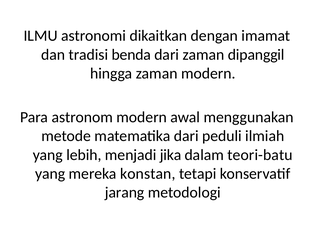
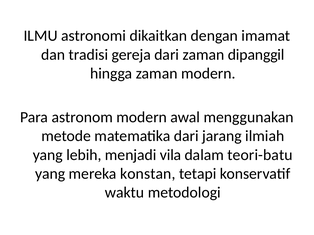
benda: benda -> gereja
peduli: peduli -> jarang
jika: jika -> vila
jarang: jarang -> waktu
